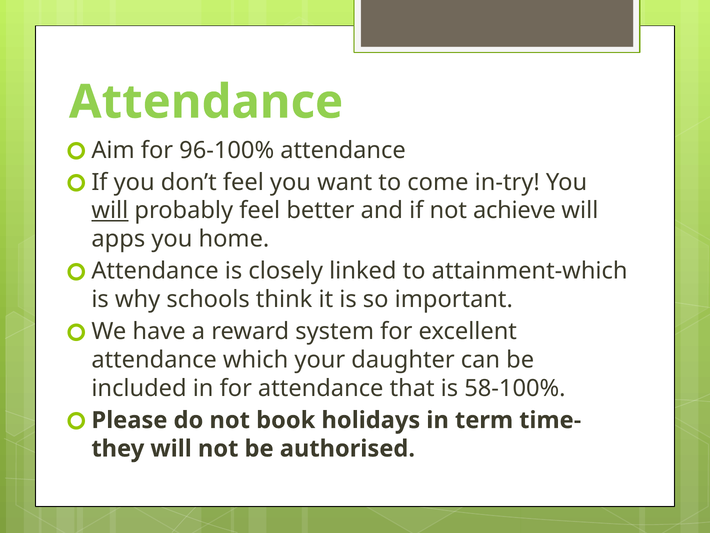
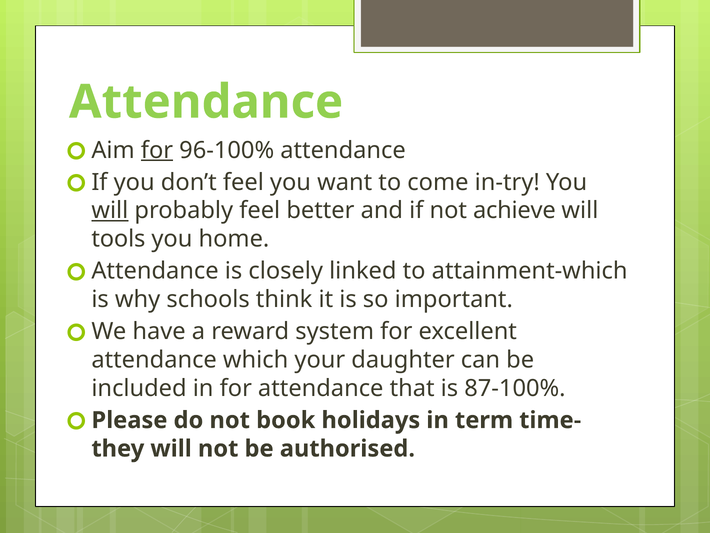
for at (157, 150) underline: none -> present
apps: apps -> tools
58-100%: 58-100% -> 87-100%
